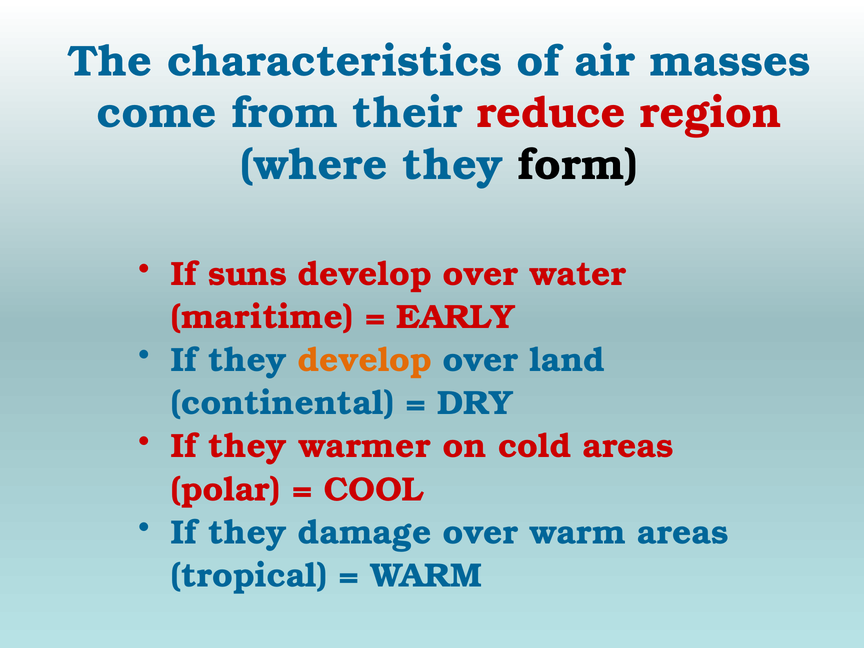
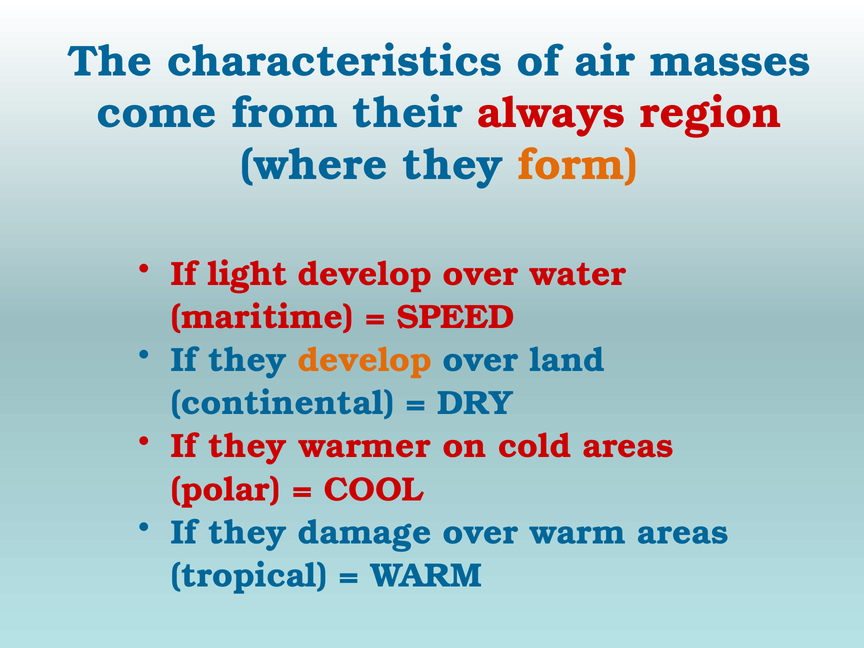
reduce: reduce -> always
form colour: black -> orange
suns: suns -> light
EARLY: EARLY -> SPEED
